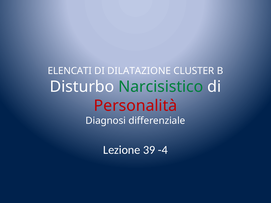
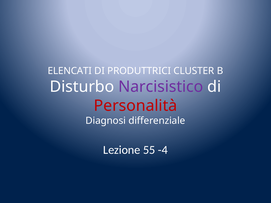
DILATAZIONE: DILATAZIONE -> PRODUTTRICI
Narcisistico colour: green -> purple
39: 39 -> 55
